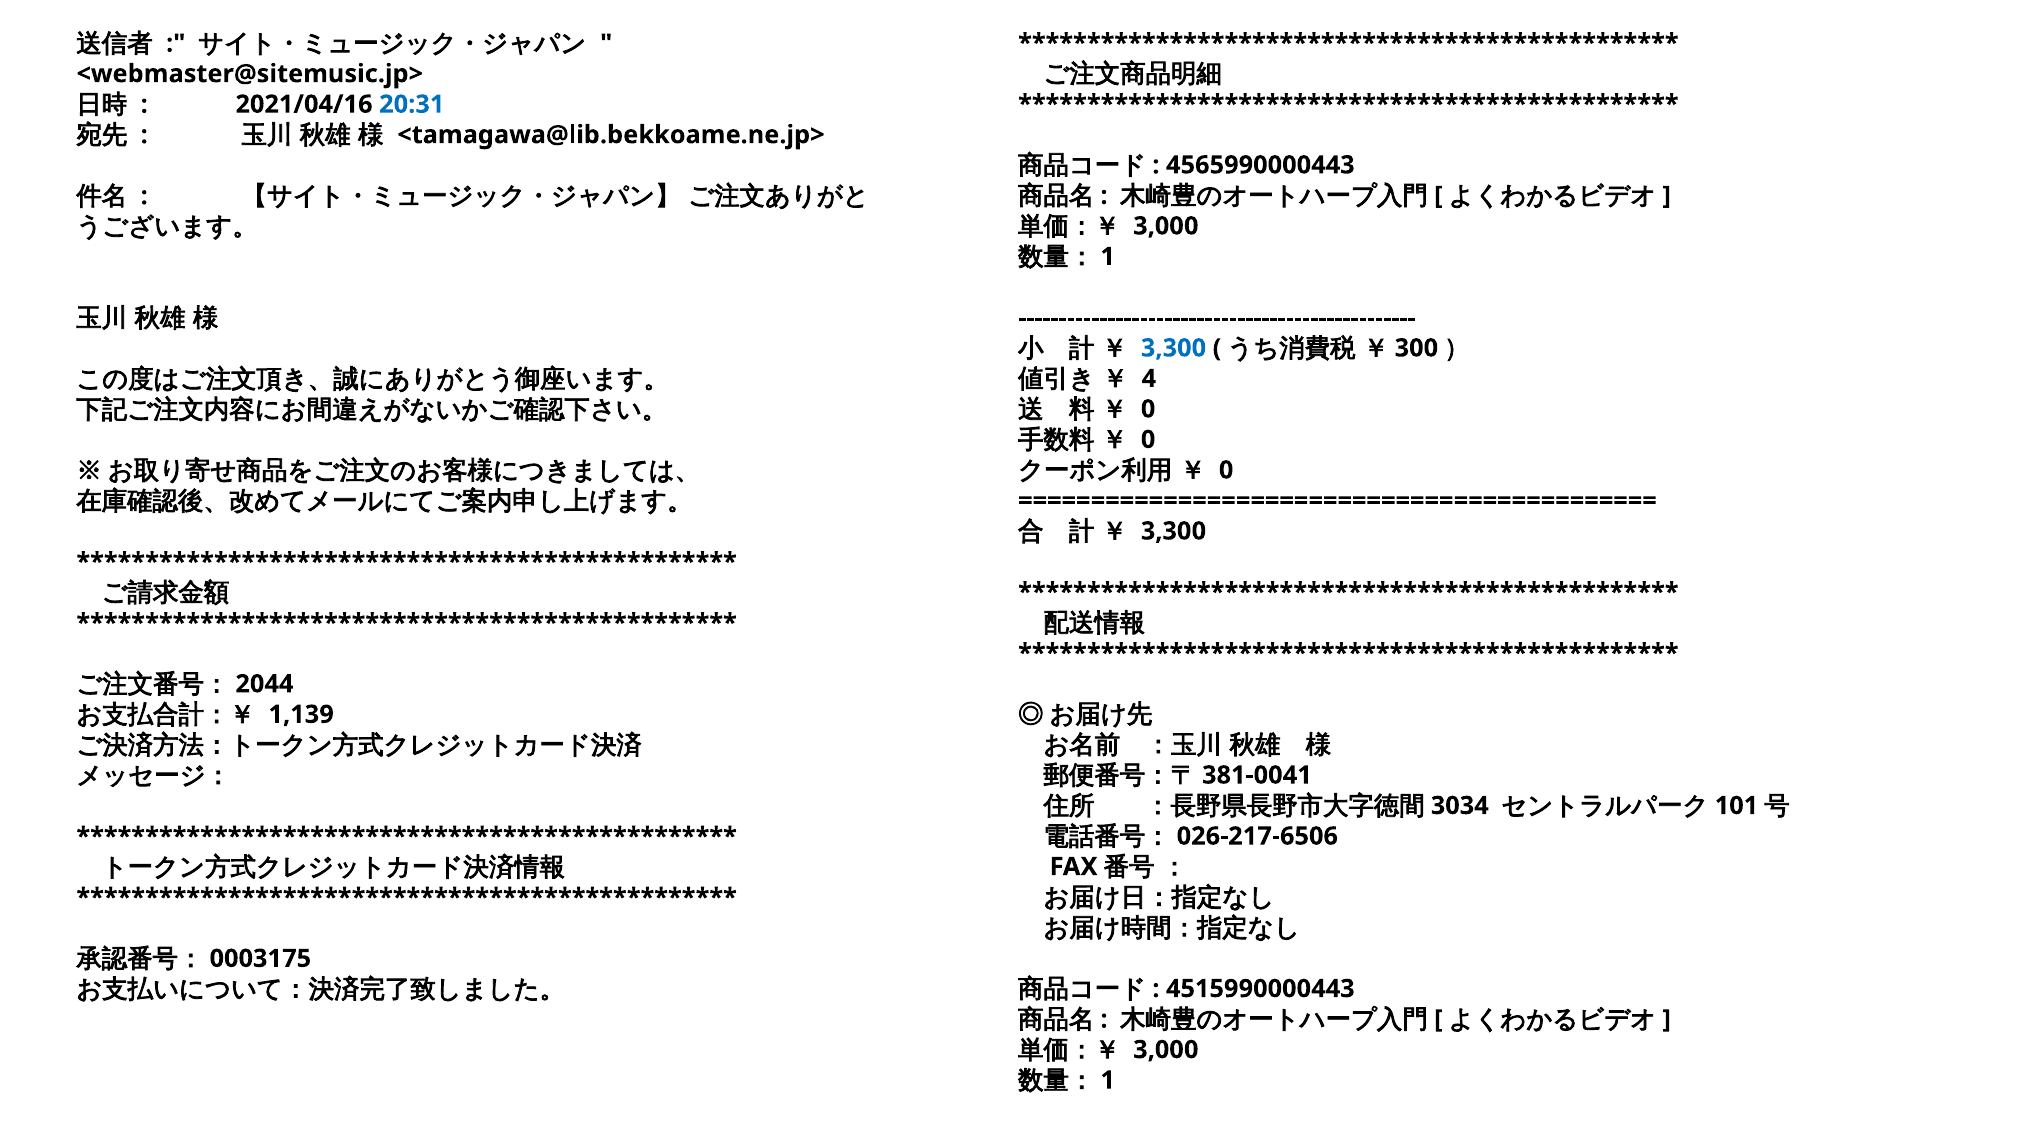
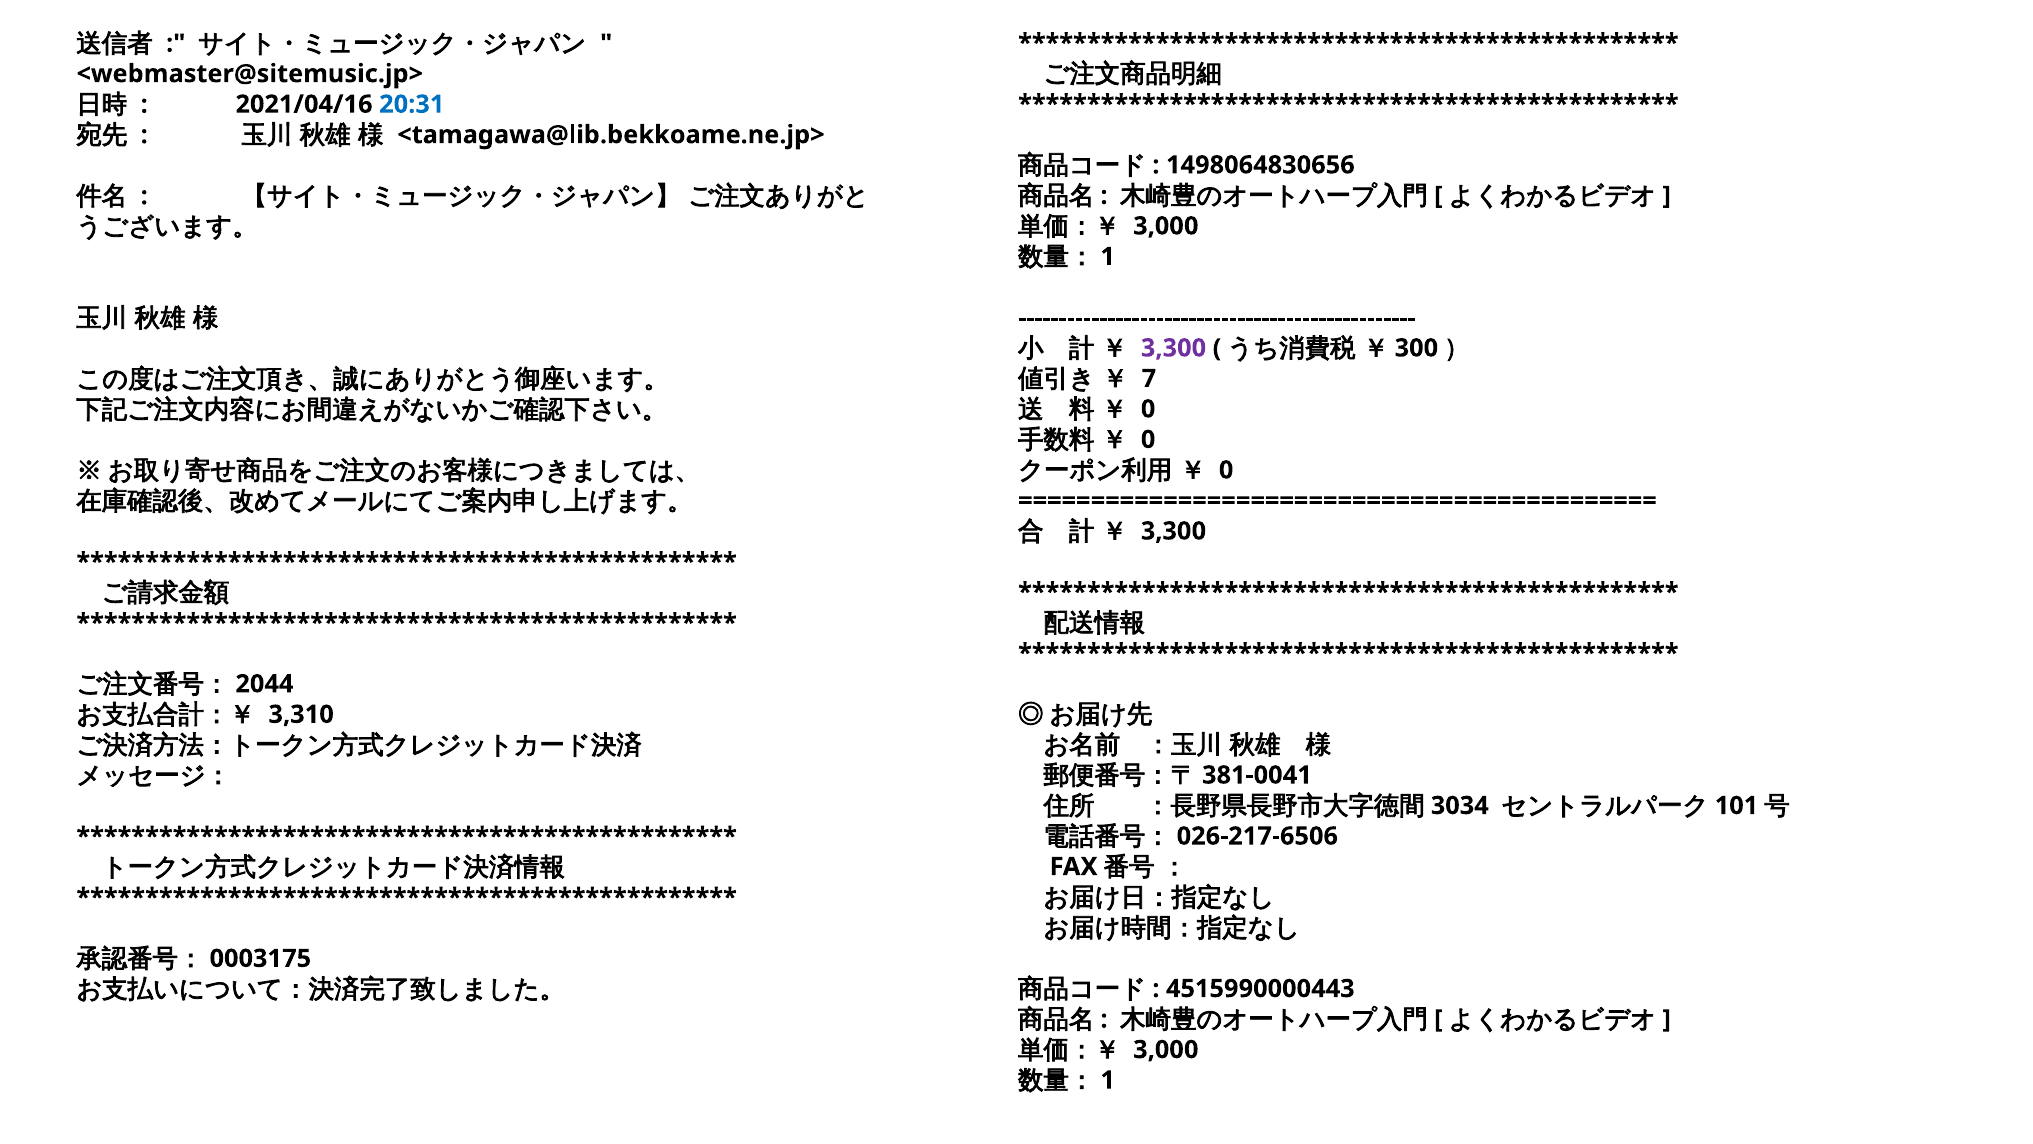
4565990000443: 4565990000443 -> 1498064830656
3,300 at (1173, 348) colour: blue -> purple
4: 4 -> 7
1,139: 1,139 -> 3,310
